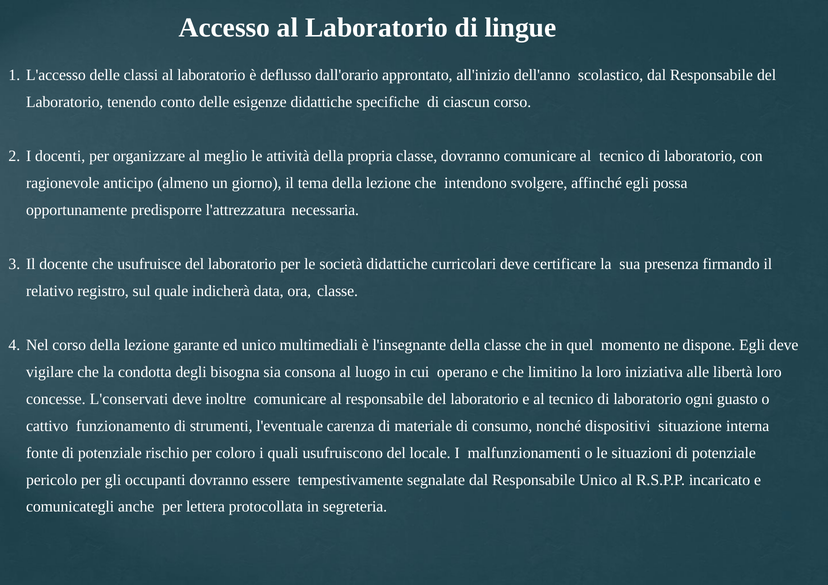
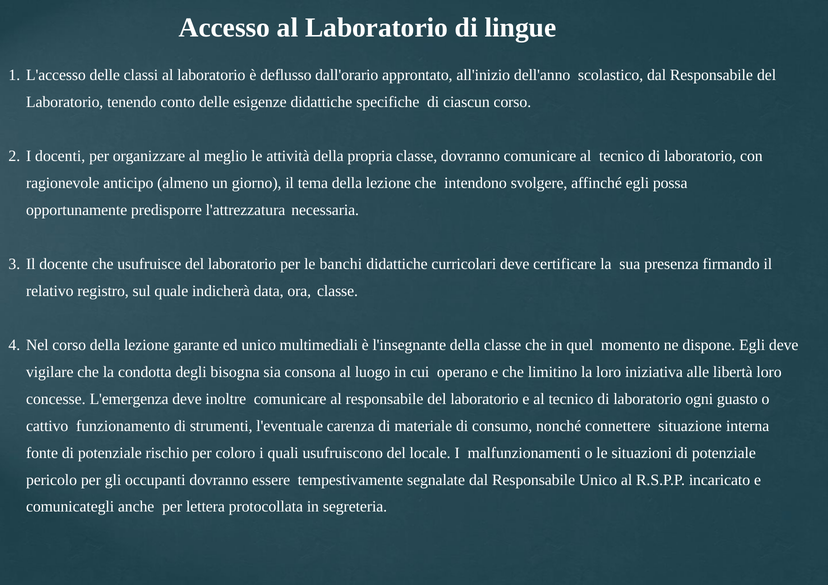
società: società -> banchi
L'conservati: L'conservati -> L'emergenza
dispositivi: dispositivi -> connettere
